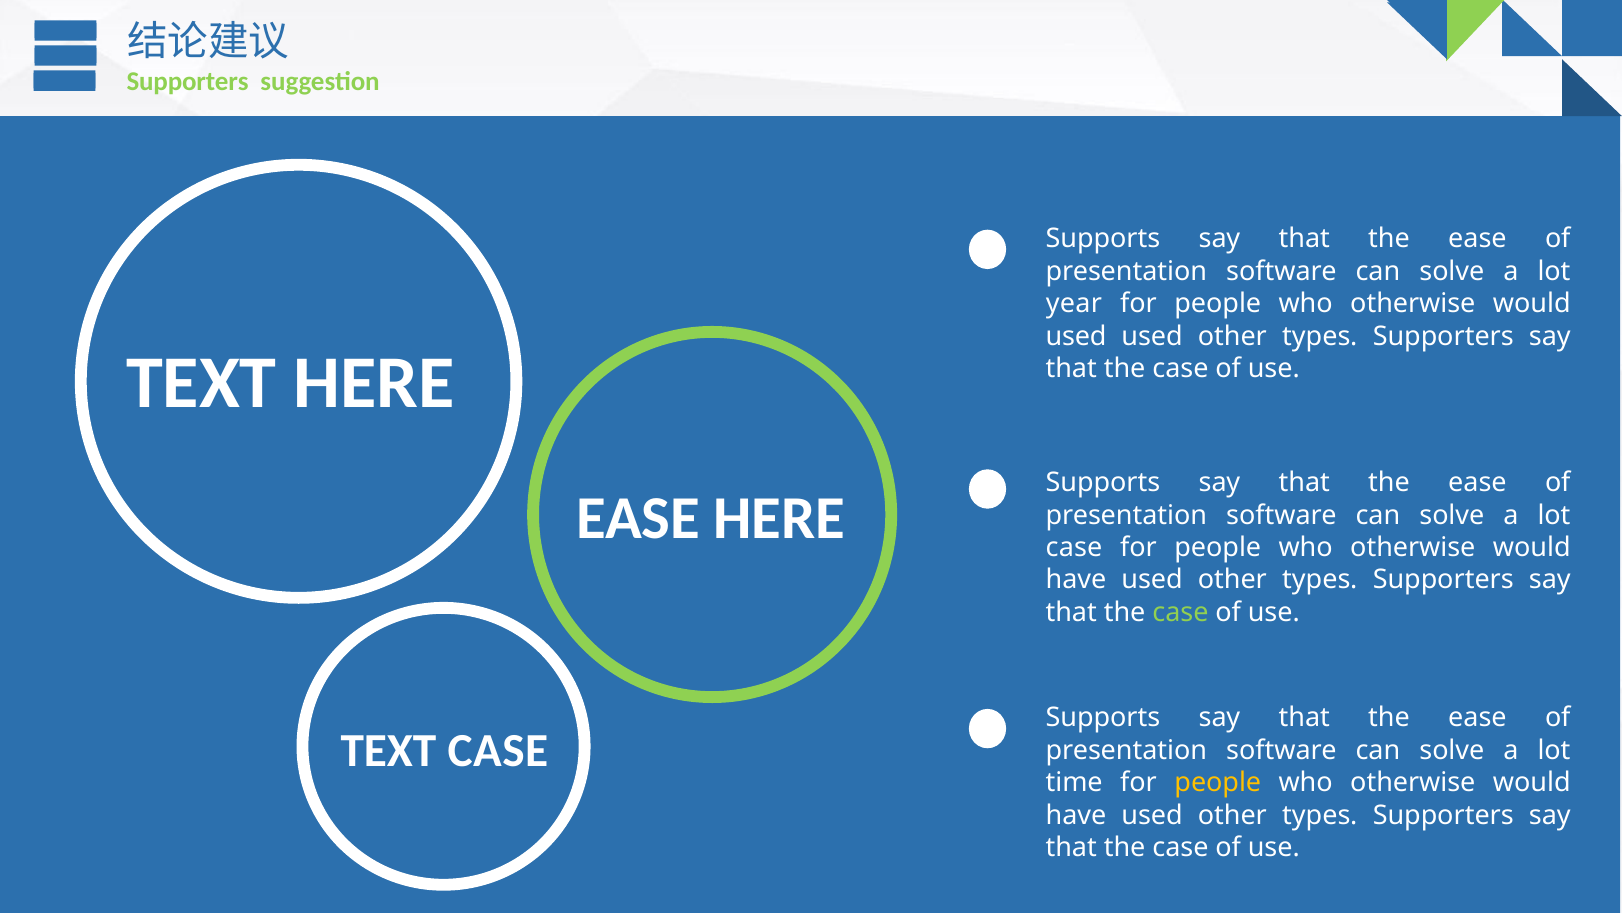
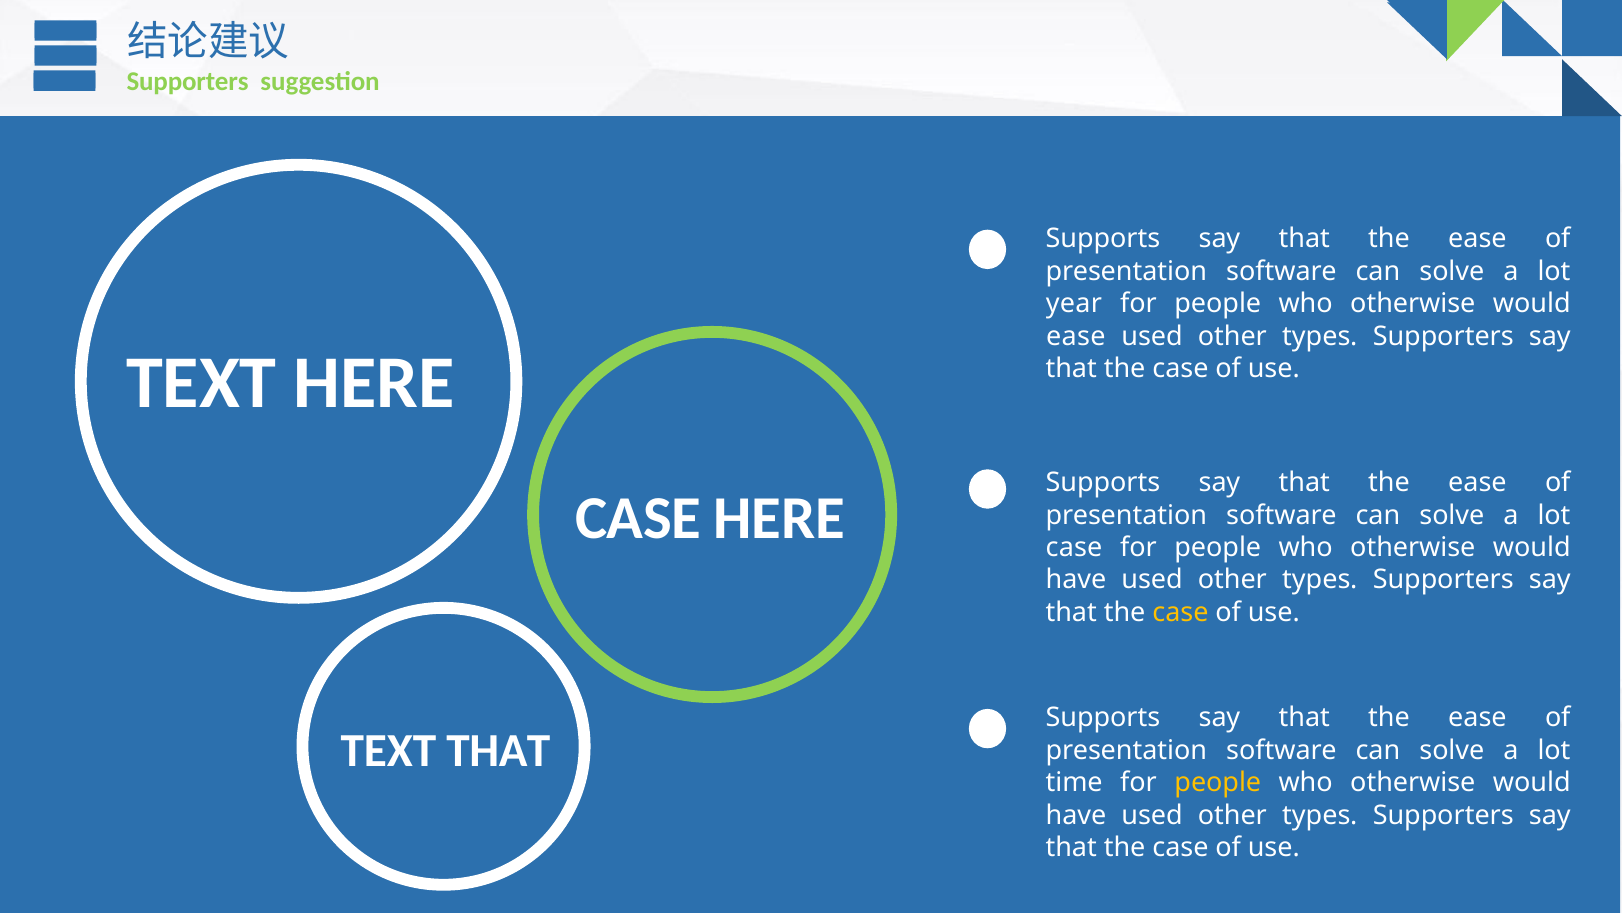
used at (1076, 336): used -> ease
EASE at (638, 518): EASE -> CASE
case at (1180, 612) colour: light green -> yellow
TEXT CASE: CASE -> THAT
